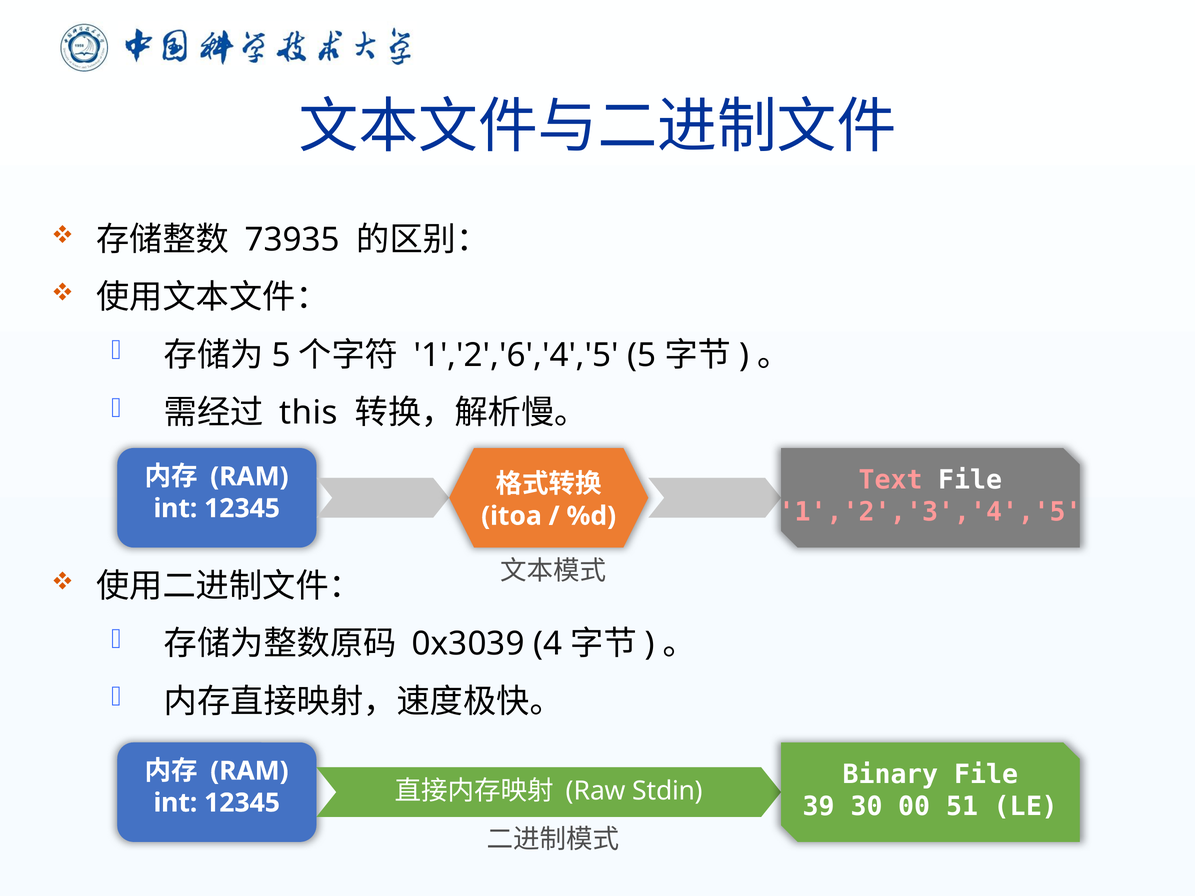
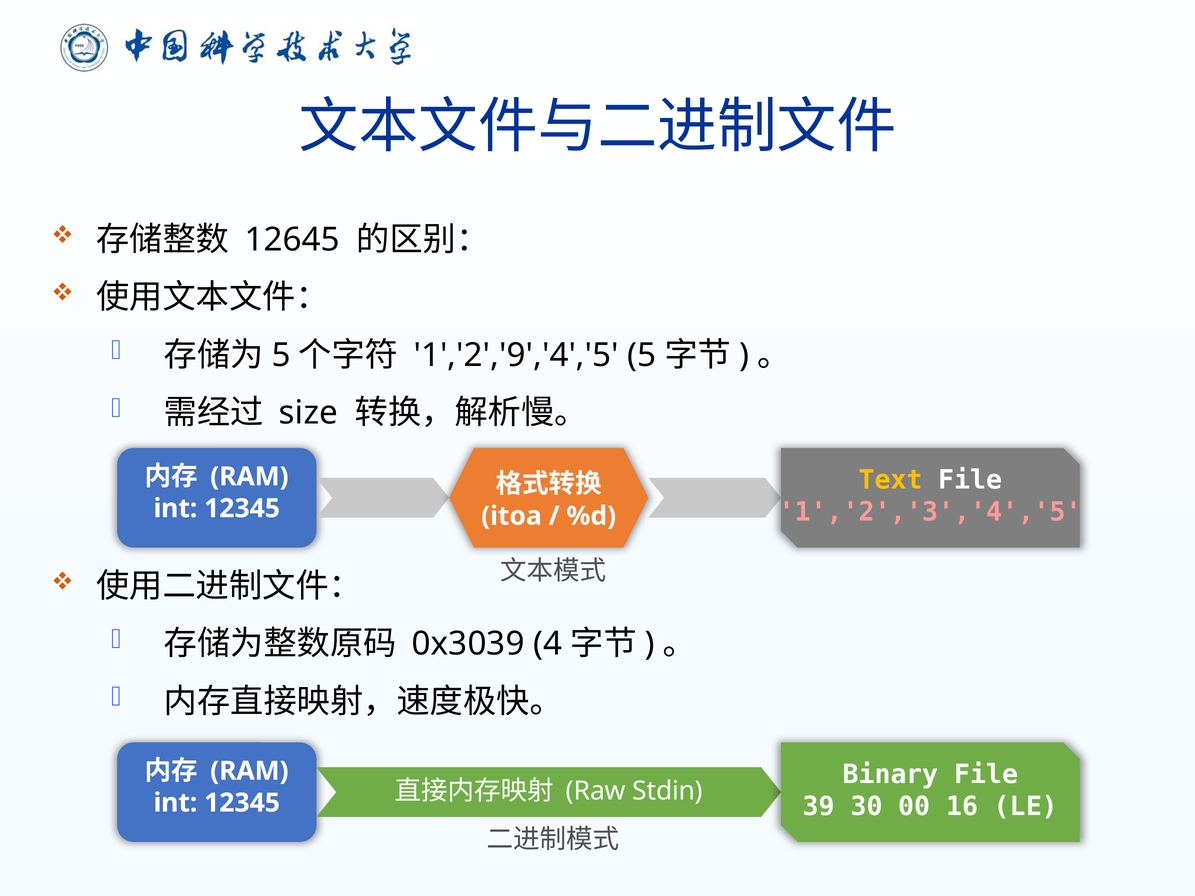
73935: 73935 -> 12645
1','2','6','4','5: 1','2','6','4','5 -> 1','2','9','4','5
this: this -> size
Text colour: pink -> yellow
51: 51 -> 16
